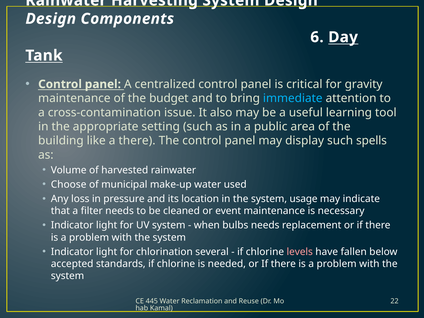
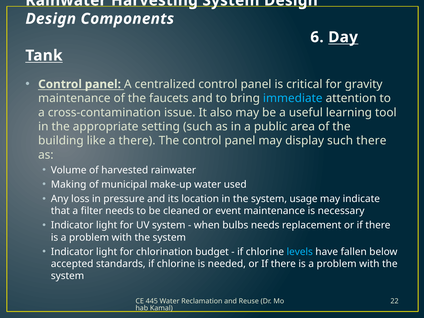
budget: budget -> faucets
such spells: spells -> there
Choose: Choose -> Making
several: several -> budget
levels colour: pink -> light blue
